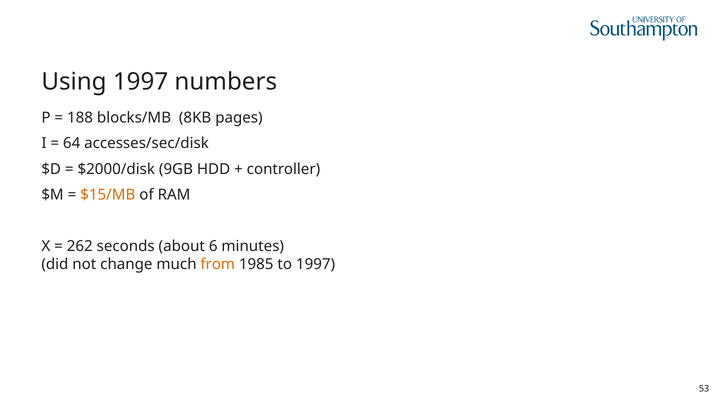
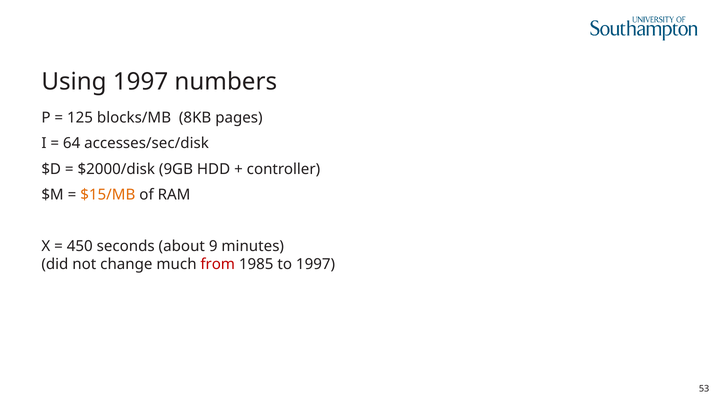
188: 188 -> 125
262: 262 -> 450
6: 6 -> 9
from colour: orange -> red
